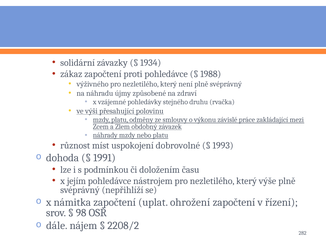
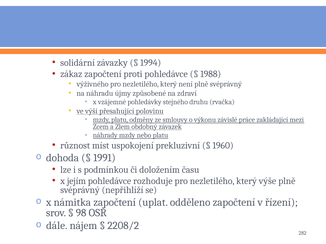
1934: 1934 -> 1994
dobrovolné: dobrovolné -> prekluzivní
1993: 1993 -> 1960
nástrojem: nástrojem -> rozhoduje
ohrožení: ohrožení -> odděleno
